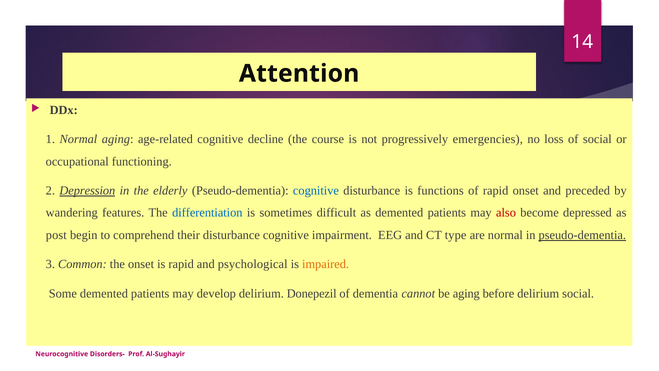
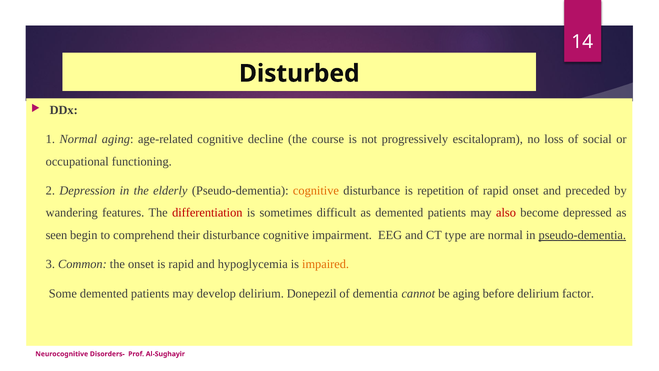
Attention: Attention -> Disturbed
emergencies: emergencies -> escitalopram
Depression underline: present -> none
cognitive at (316, 190) colour: blue -> orange
functions: functions -> repetition
differentiation colour: blue -> red
post: post -> seen
psychological: psychological -> hypoglycemia
delirium social: social -> factor
